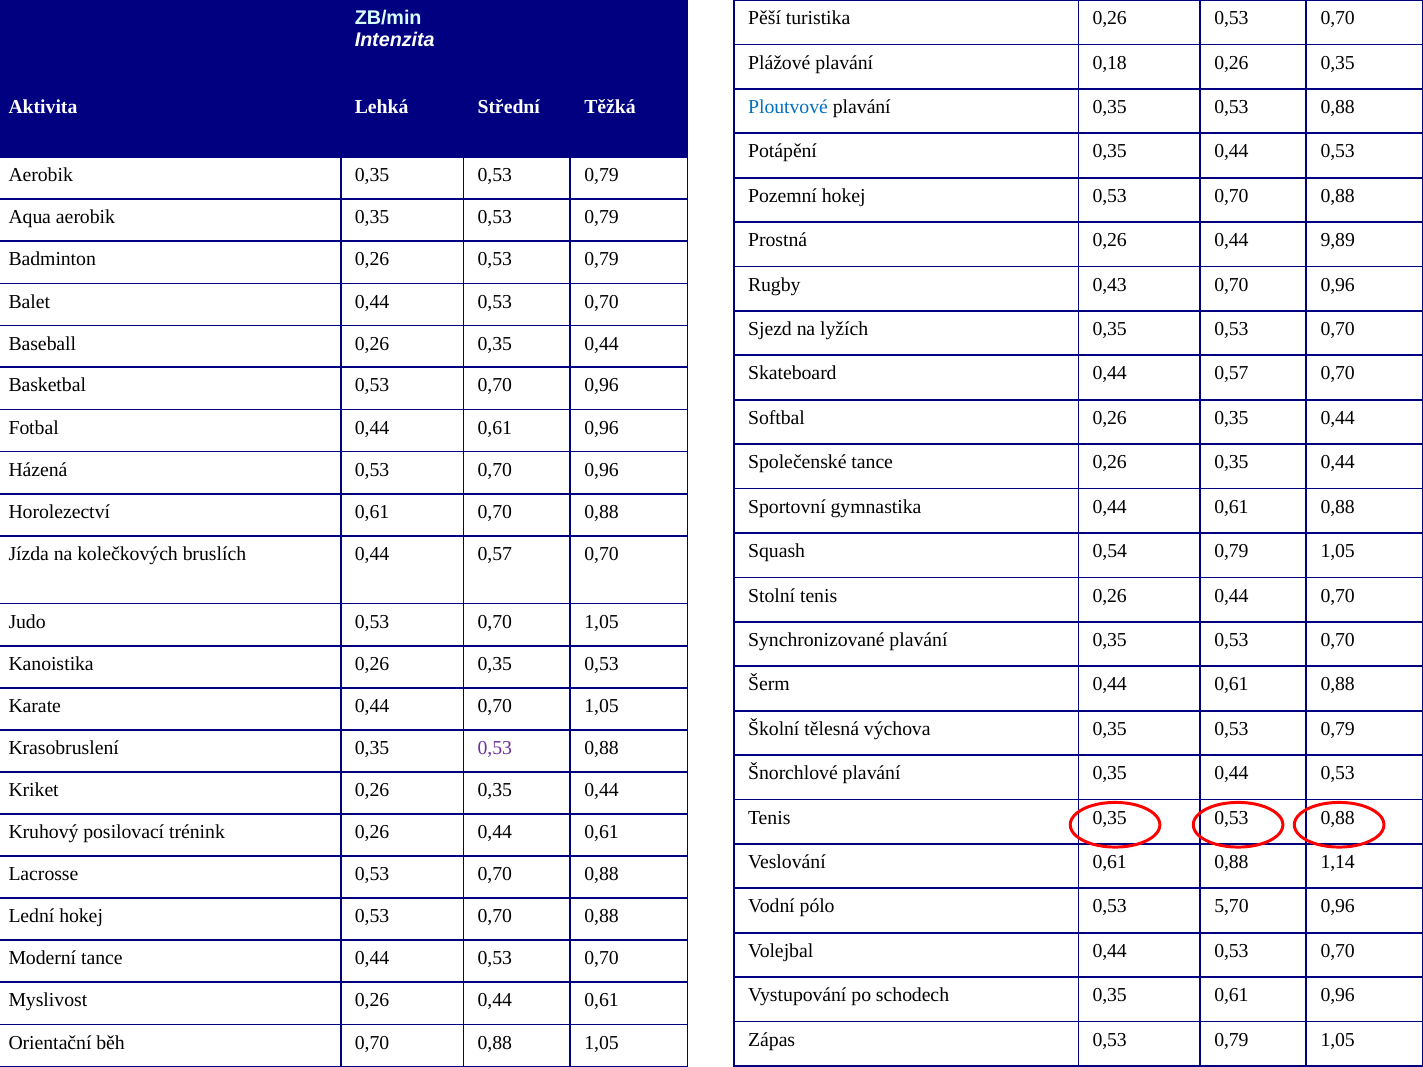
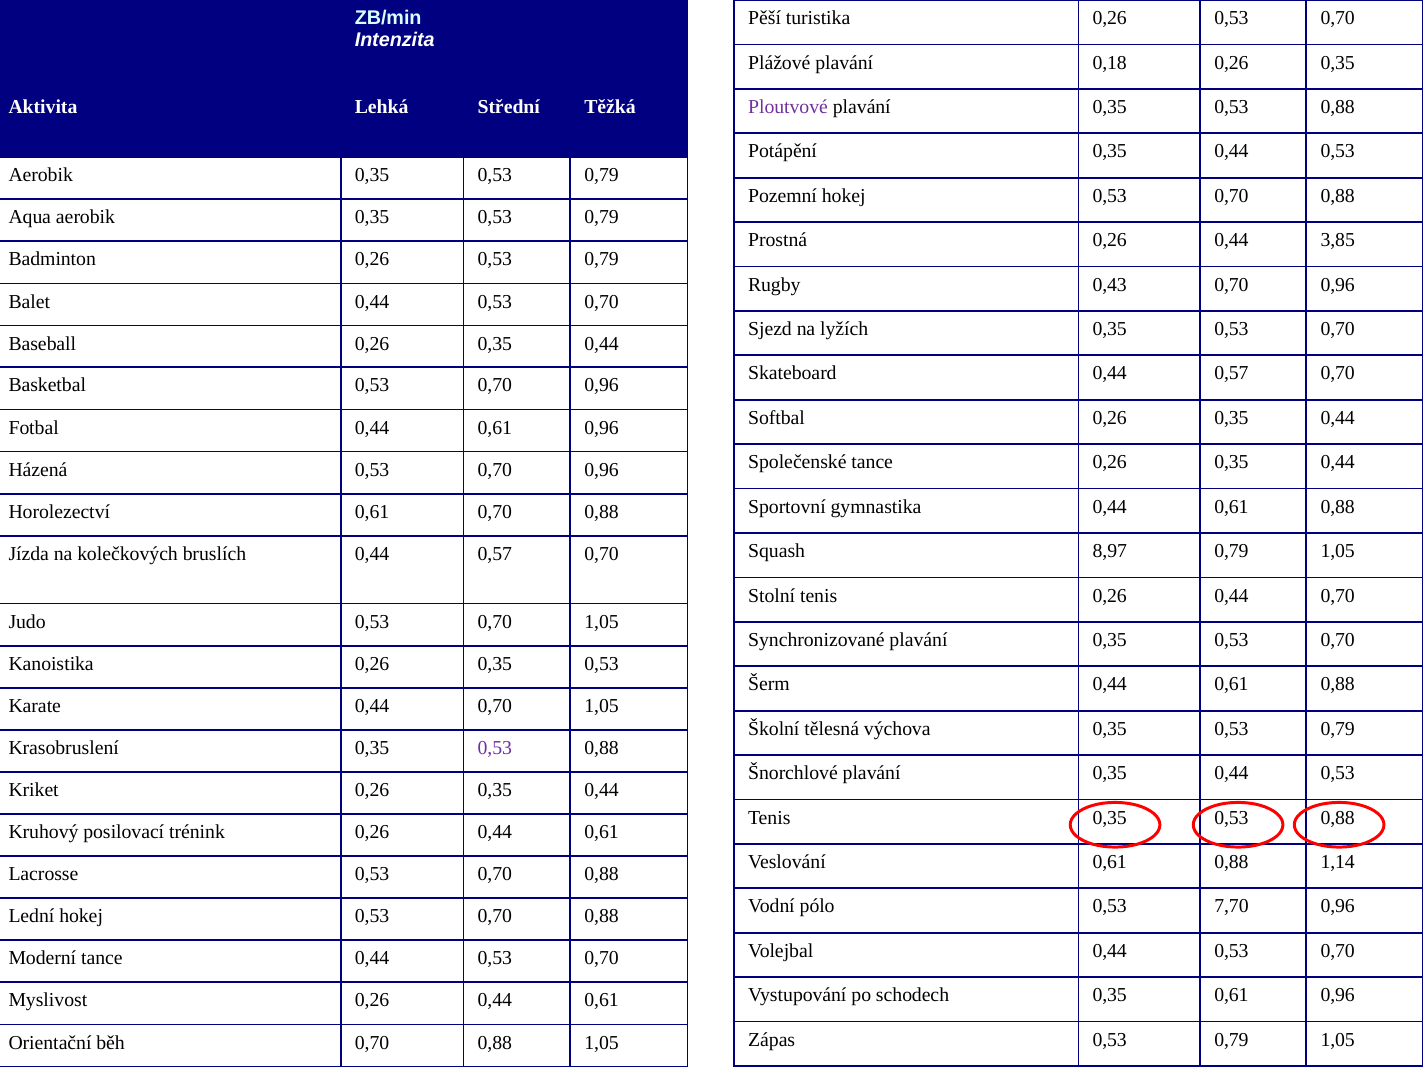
Ploutvové colour: blue -> purple
9,89: 9,89 -> 3,85
0,54: 0,54 -> 8,97
5,70: 5,70 -> 7,70
